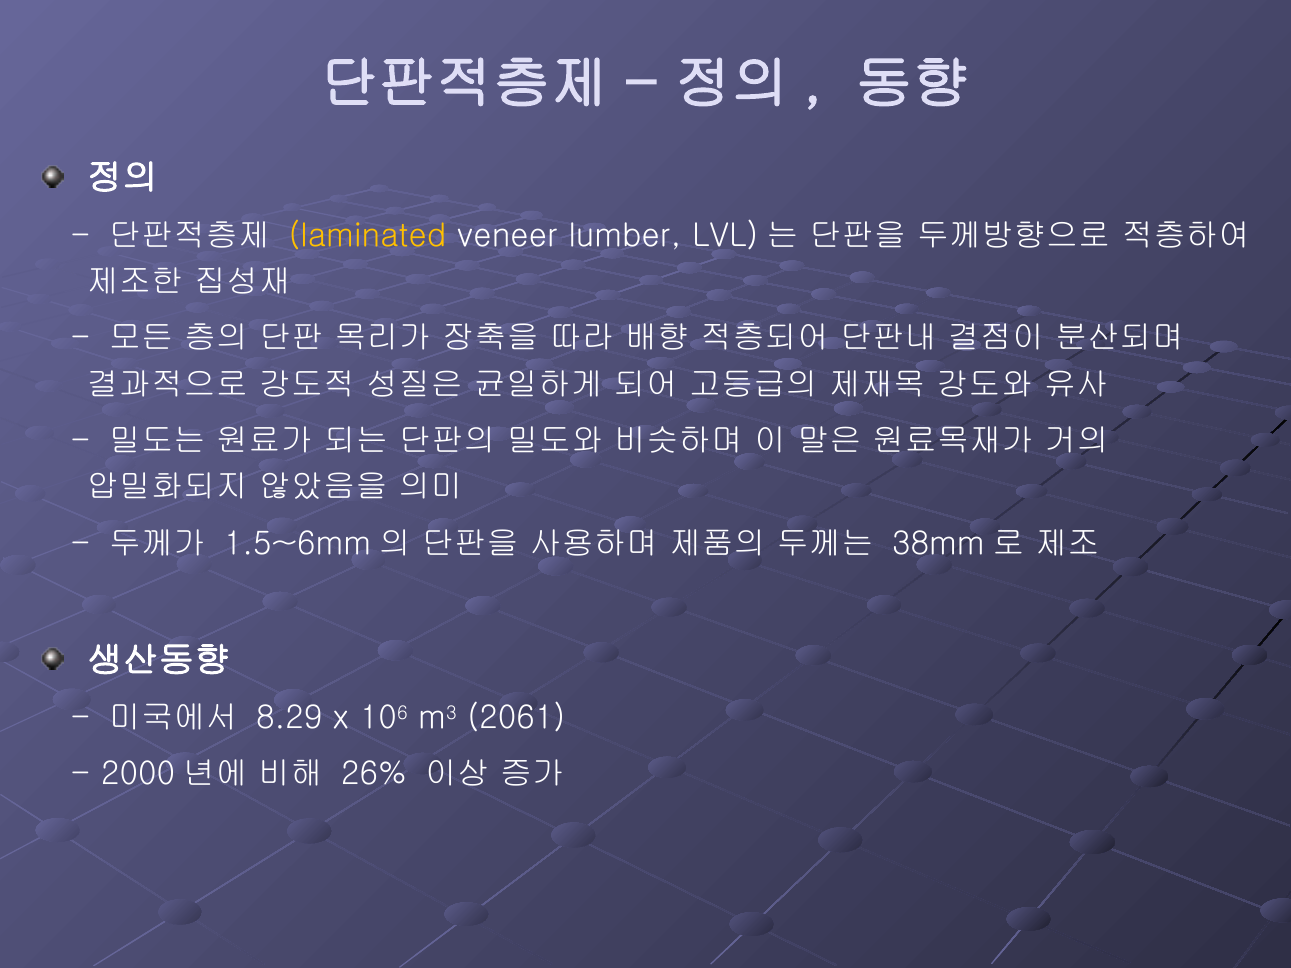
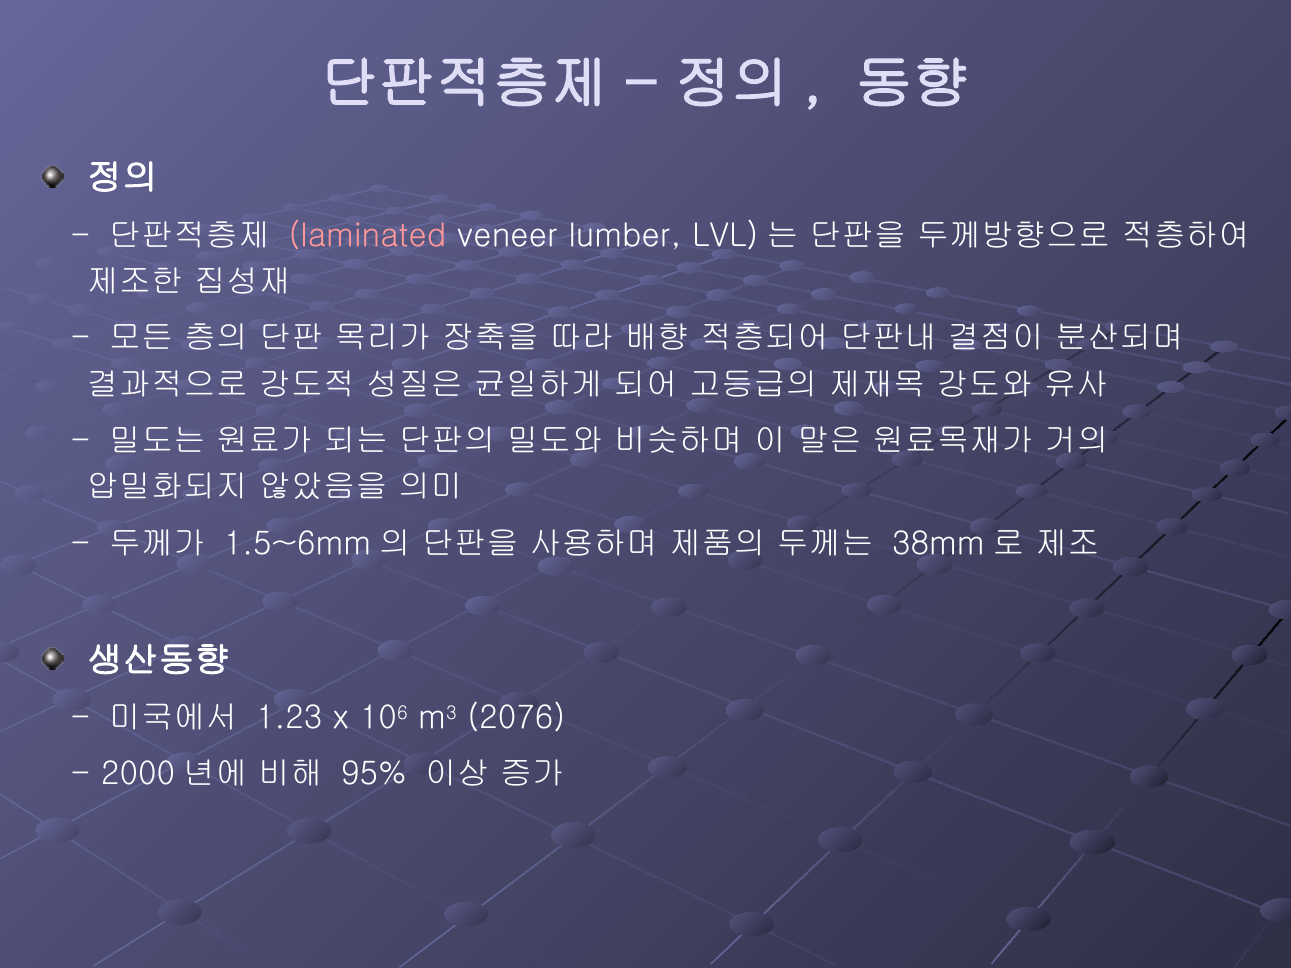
laminated colour: yellow -> pink
8.29: 8.29 -> 1.23
2061: 2061 -> 2076
26%: 26% -> 95%
